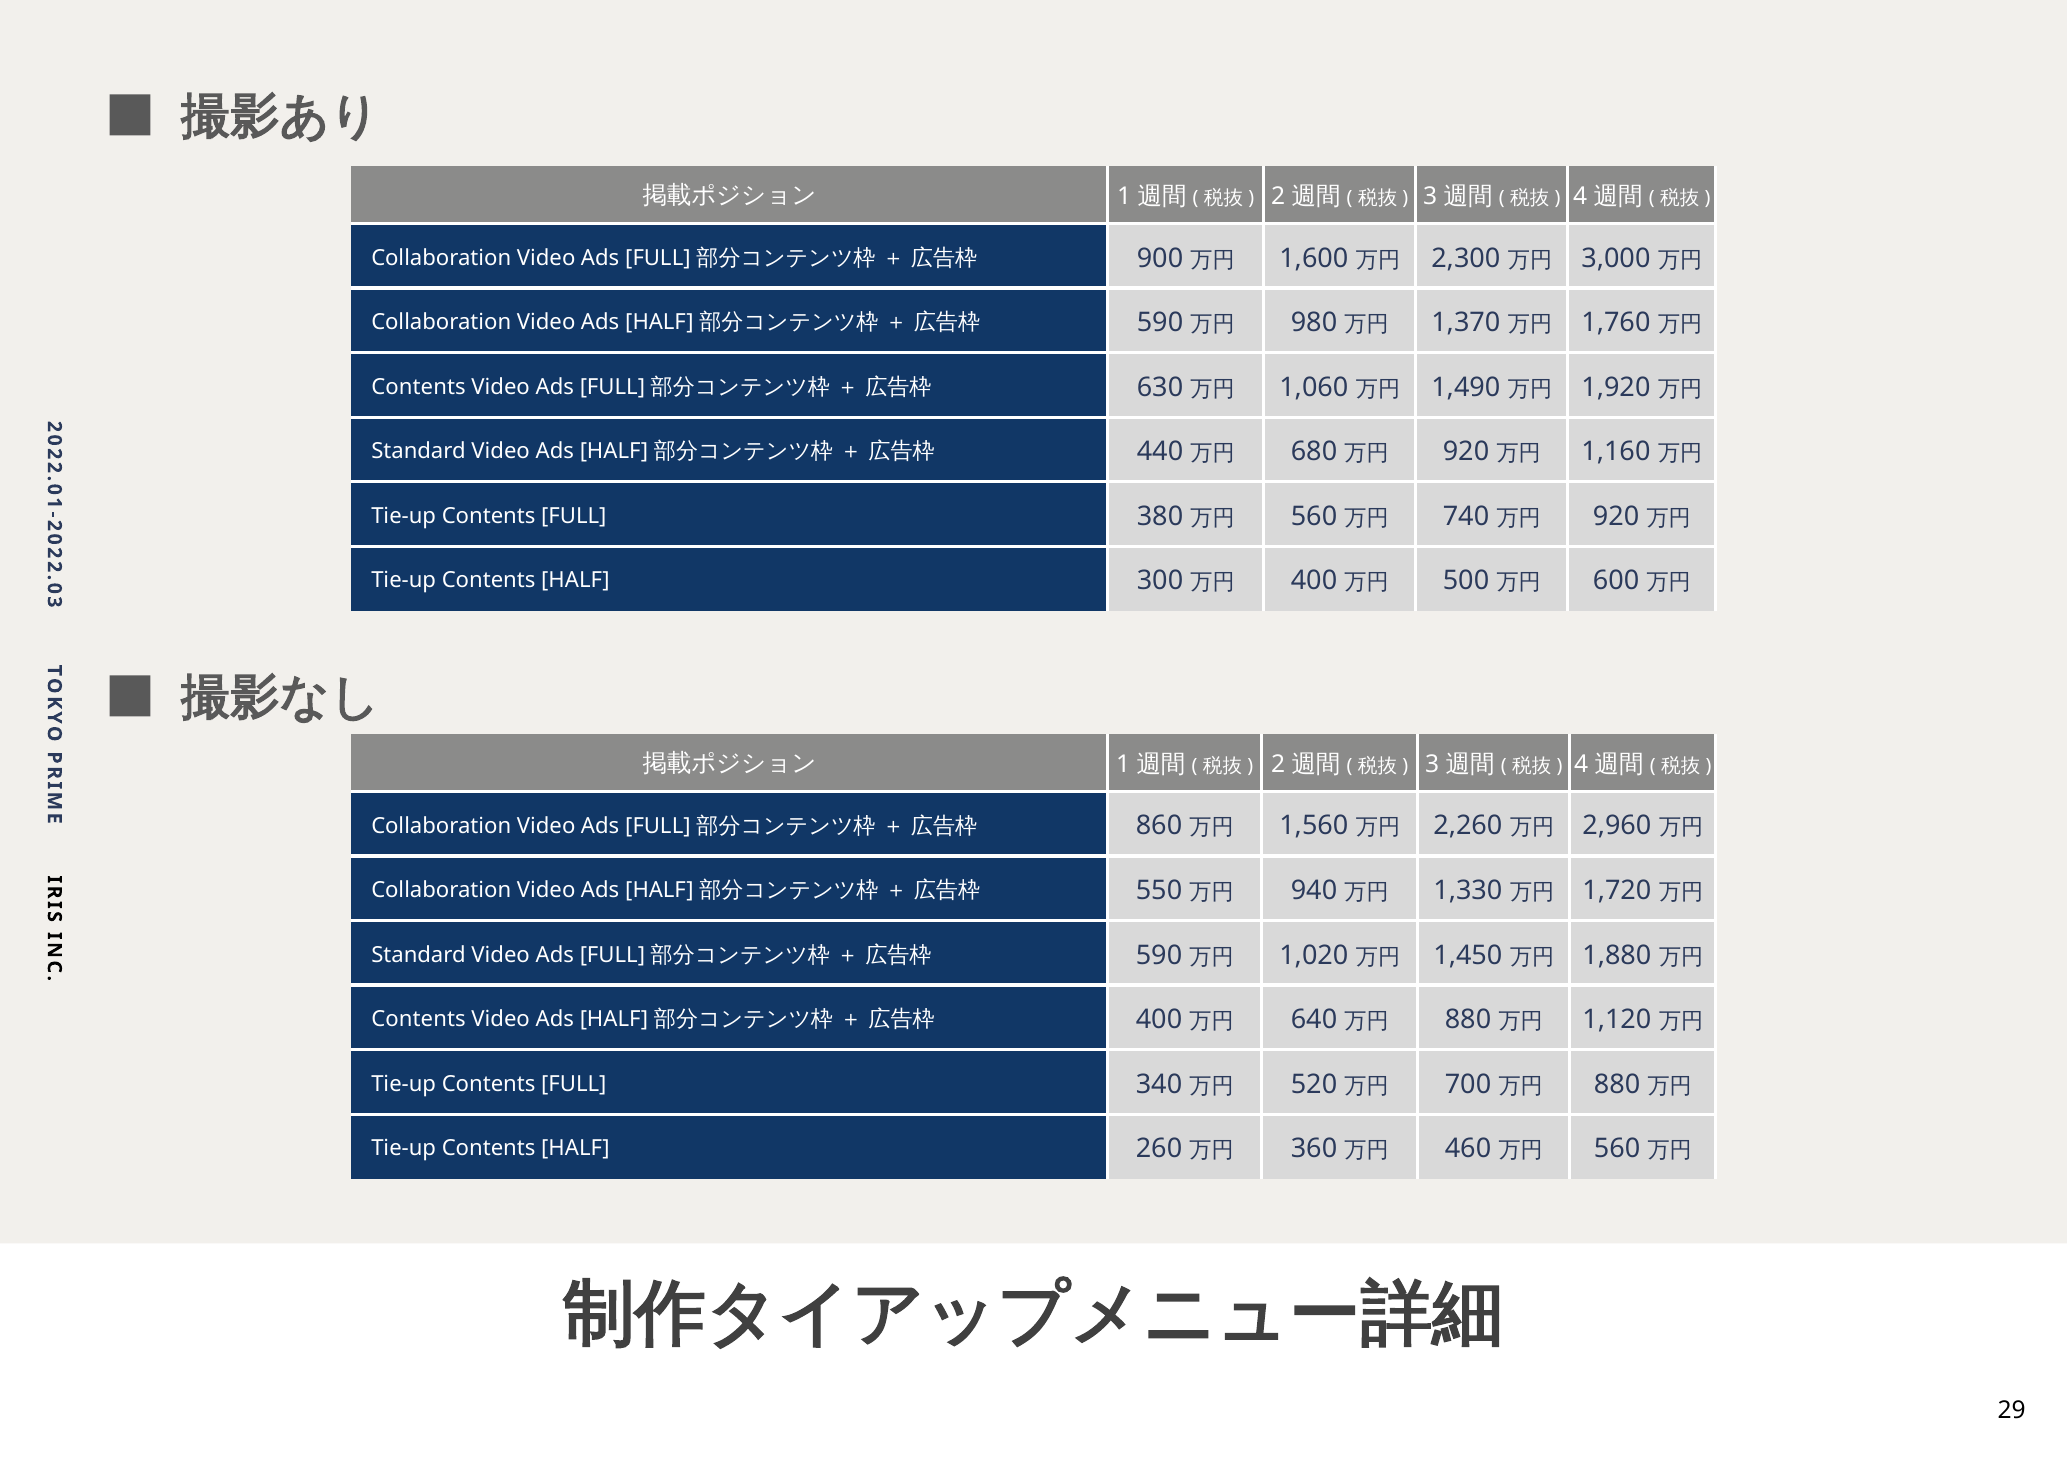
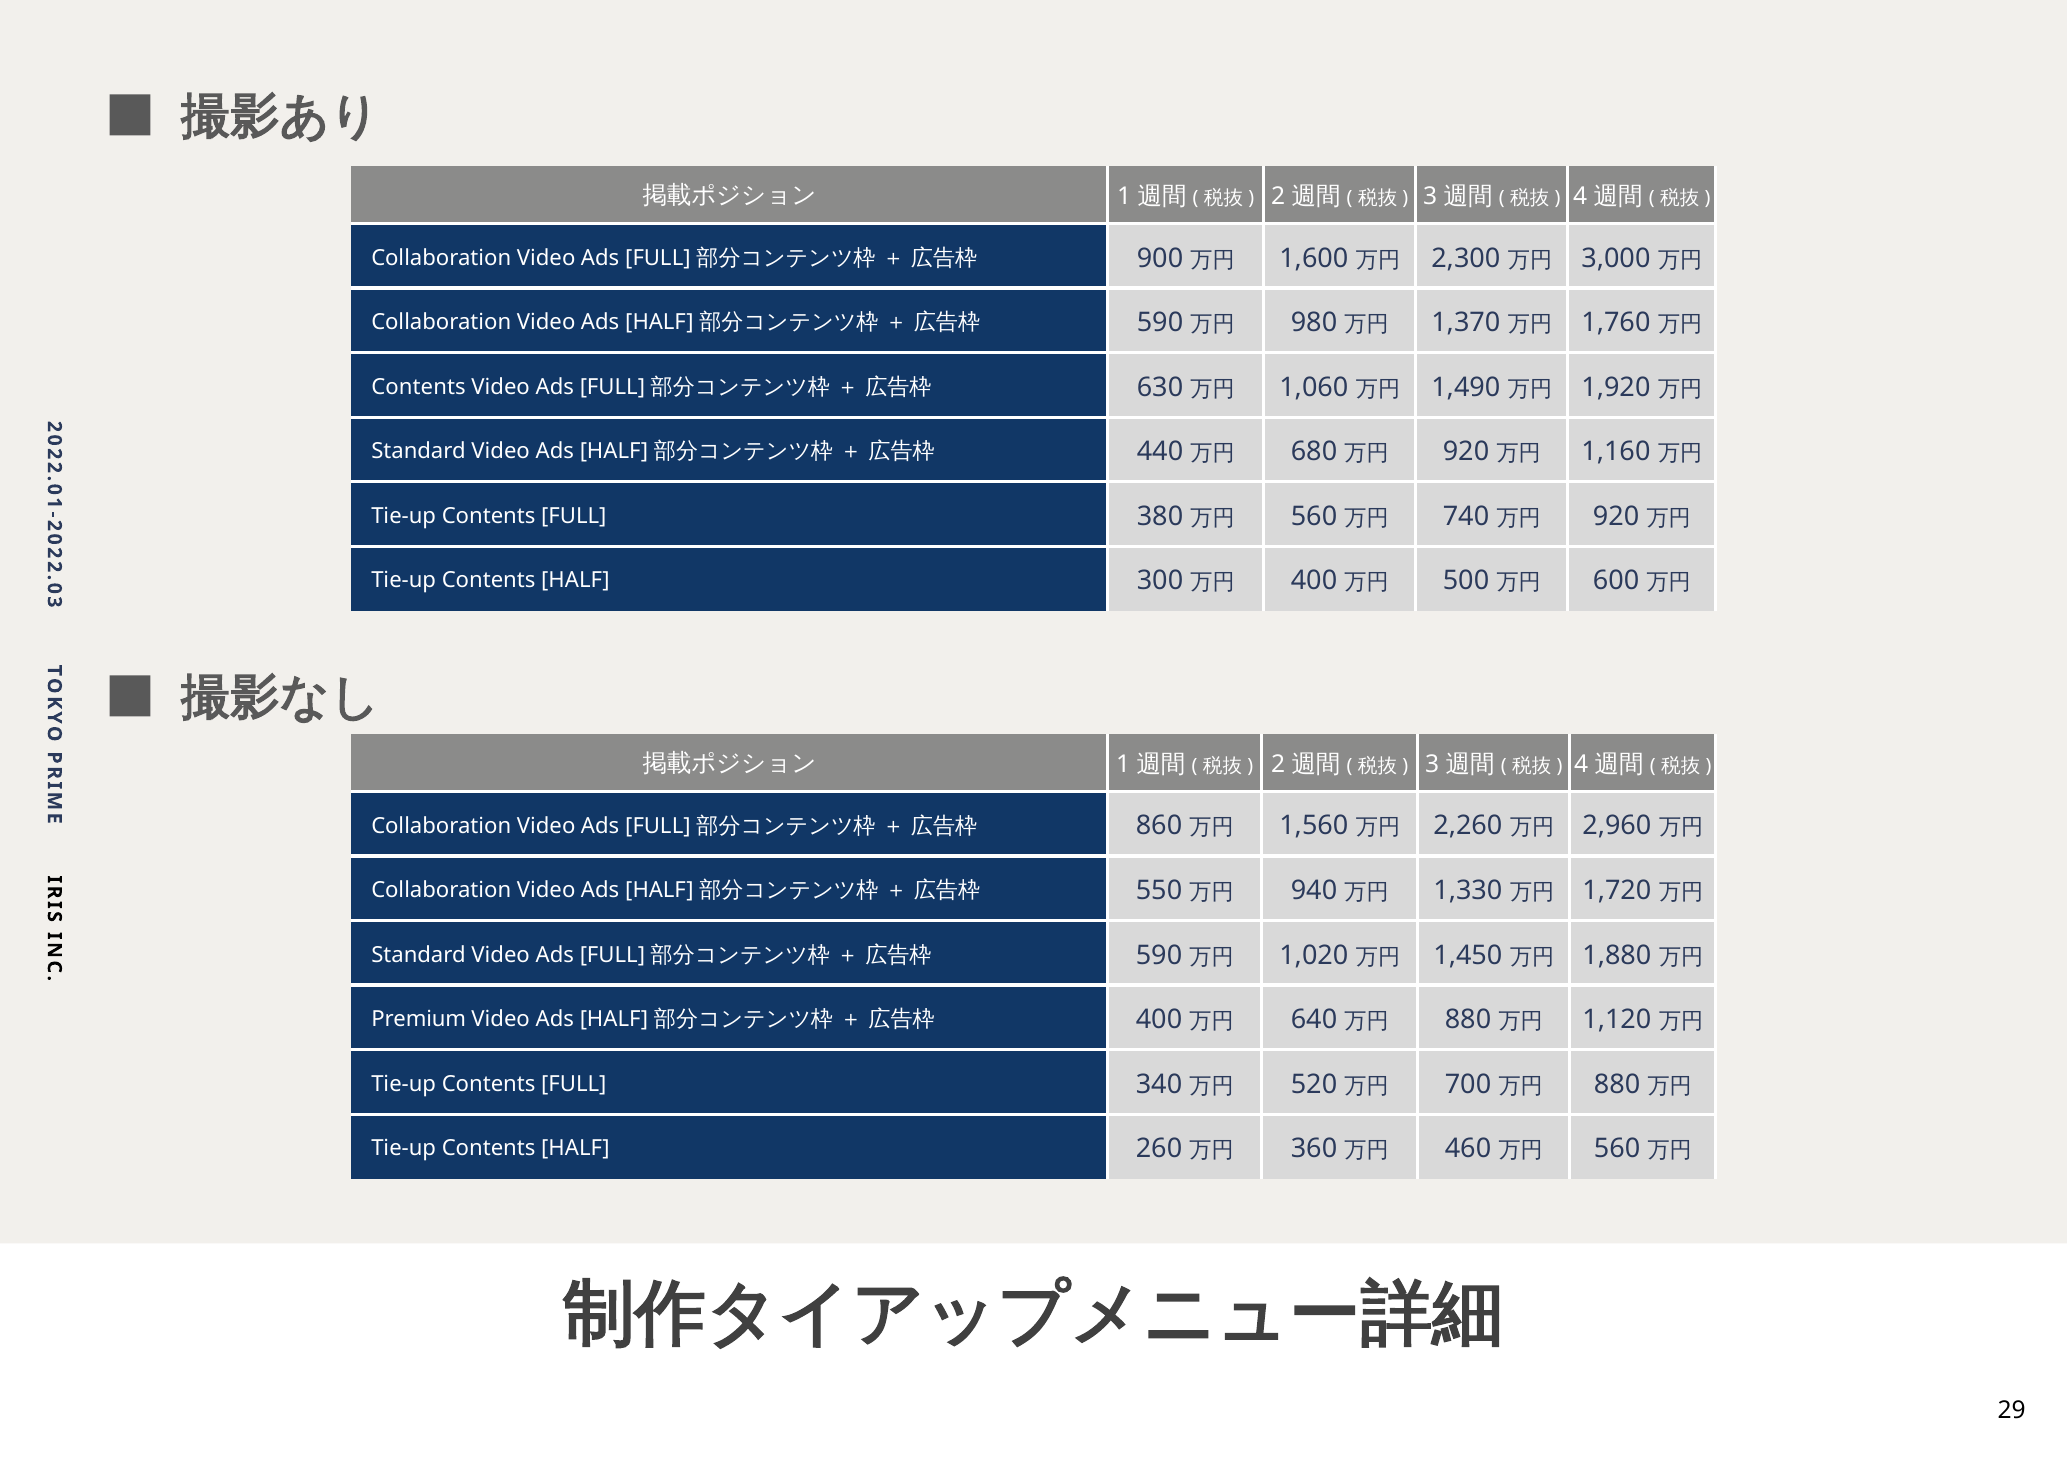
Contents at (419, 1020): Contents -> Premium
